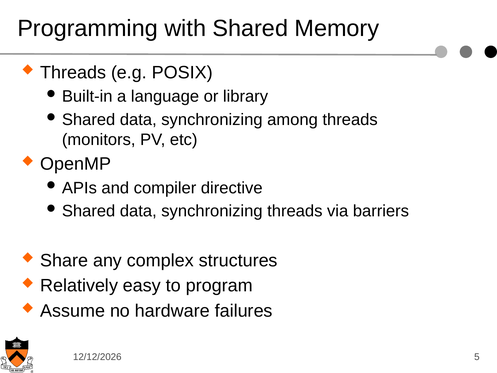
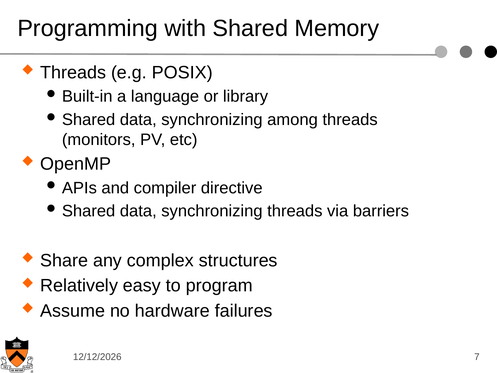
5: 5 -> 7
